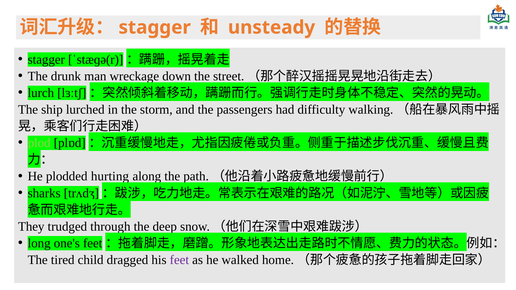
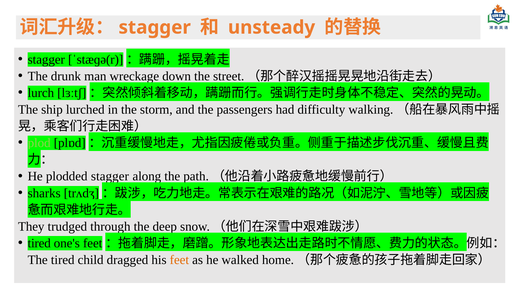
plodded hurting: hurting -> stagger
long at (39, 243): long -> tired
feet colour: purple -> orange
